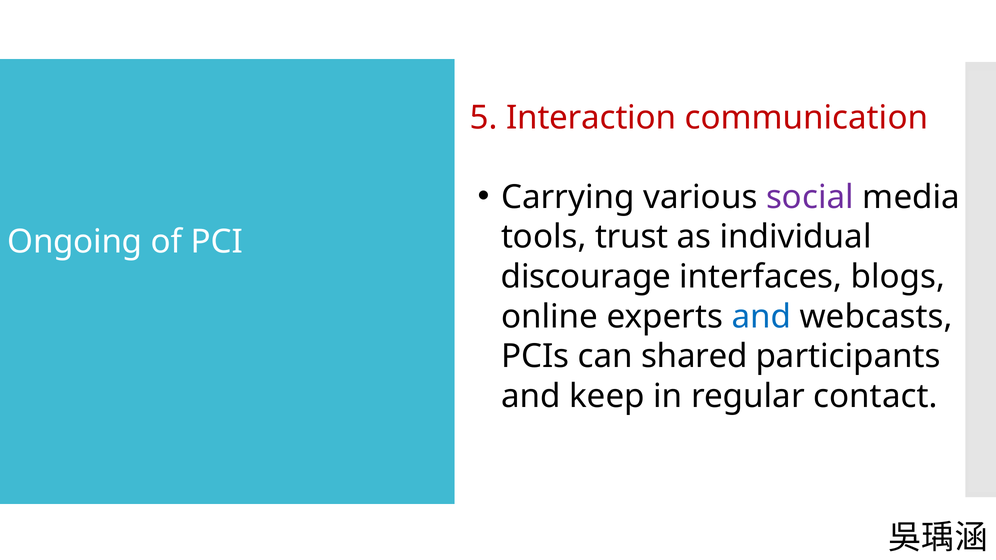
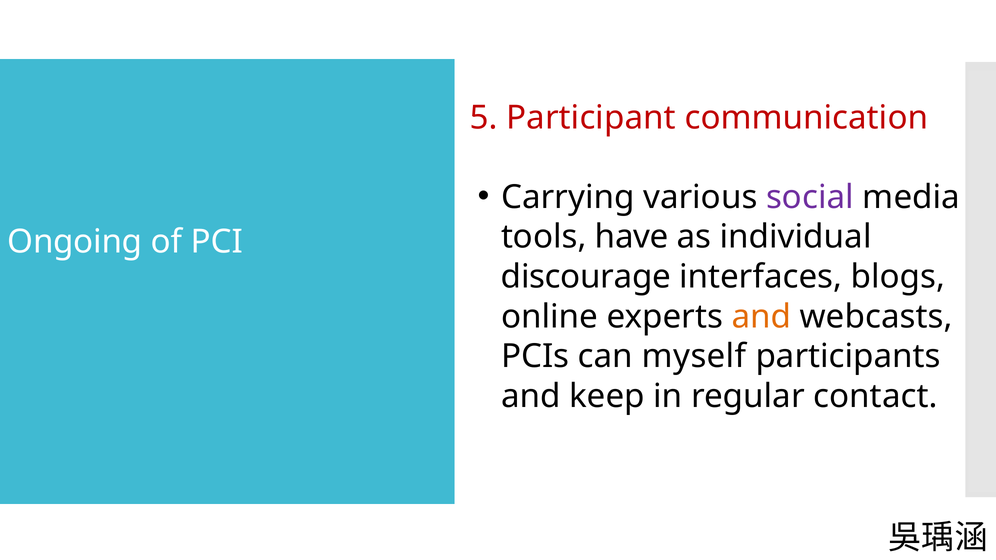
Interaction: Interaction -> Participant
trust: trust -> have
and at (761, 317) colour: blue -> orange
shared: shared -> myself
